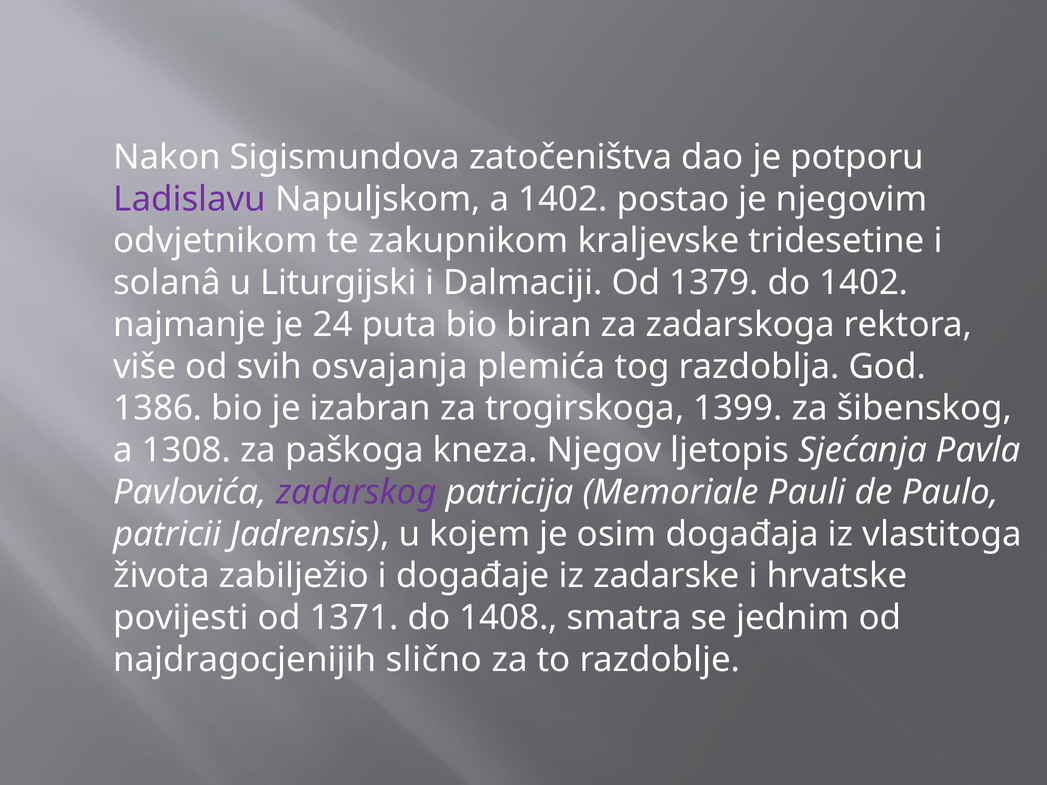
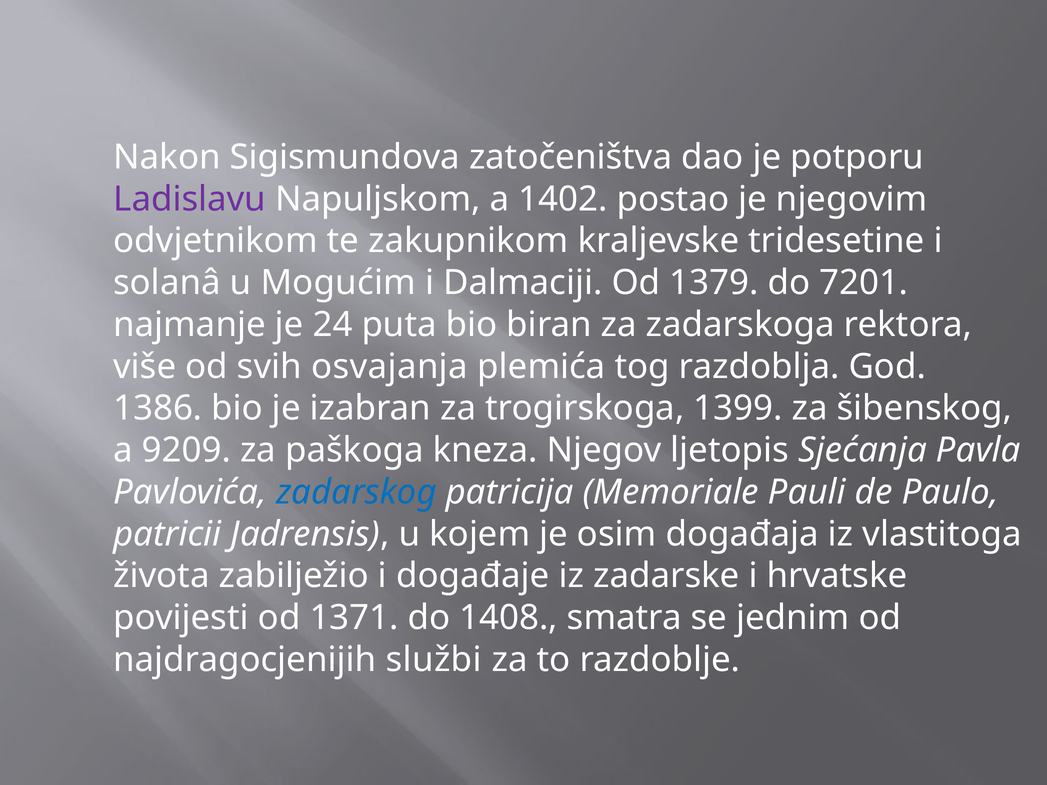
Liturgijski: Liturgijski -> Mogućim
do 1402: 1402 -> 7201
1308: 1308 -> 9209
zadarskog colour: purple -> blue
slično: slično -> službi
